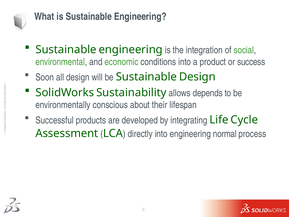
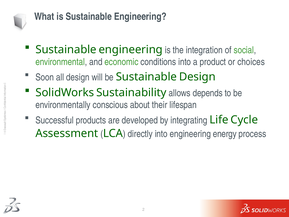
success: success -> choices
normal: normal -> energy
